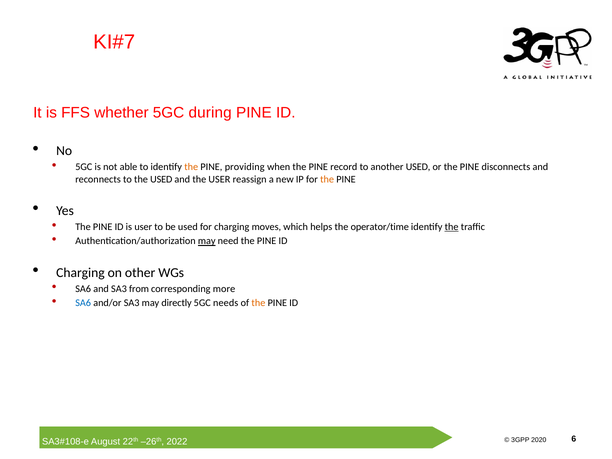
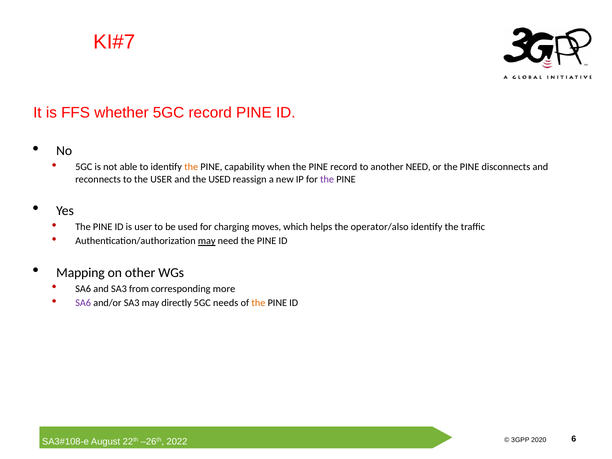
5GC during: during -> record
providing: providing -> capability
another USED: USED -> NEED
the USED: USED -> USER
the USER: USER -> USED
the at (327, 179) colour: orange -> purple
operator/time: operator/time -> operator/also
the at (452, 227) underline: present -> none
Charging at (80, 273): Charging -> Mapping
SA6 at (83, 303) colour: blue -> purple
